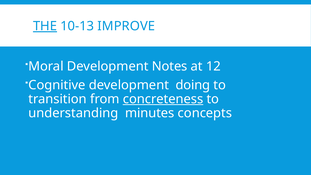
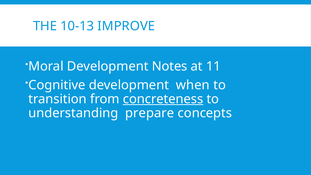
THE underline: present -> none
12: 12 -> 11
doing: doing -> when
minutes: minutes -> prepare
